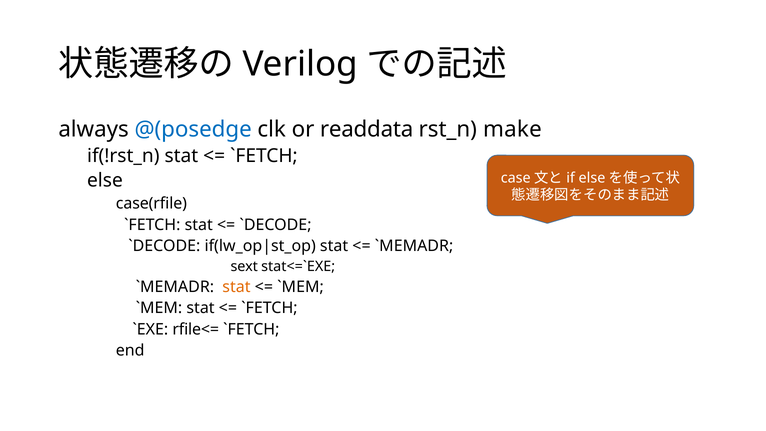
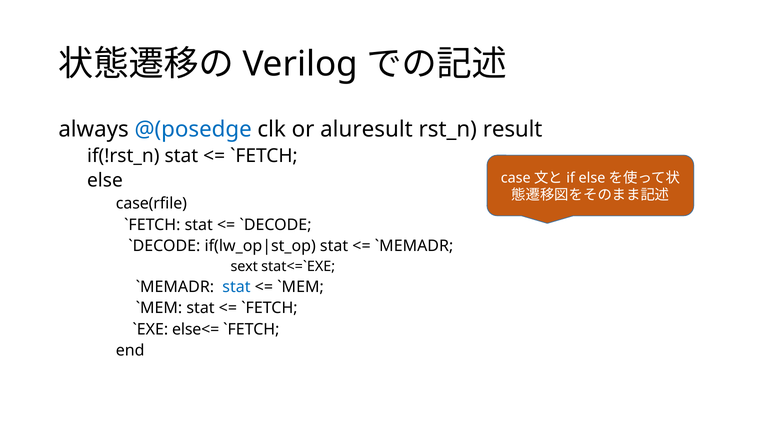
readdata: readdata -> aluresult
make: make -> result
stat at (236, 287) colour: orange -> blue
rfile<=: rfile<= -> else<=
